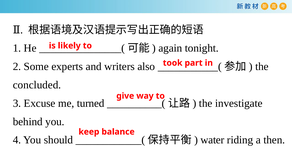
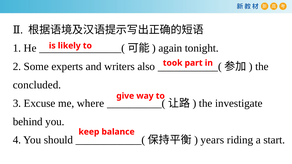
turned: turned -> where
water: water -> years
then: then -> start
